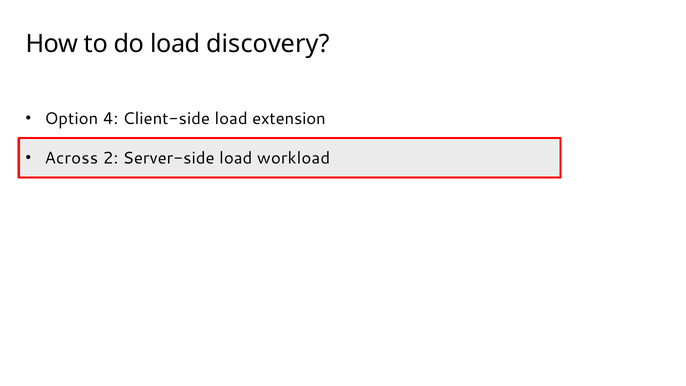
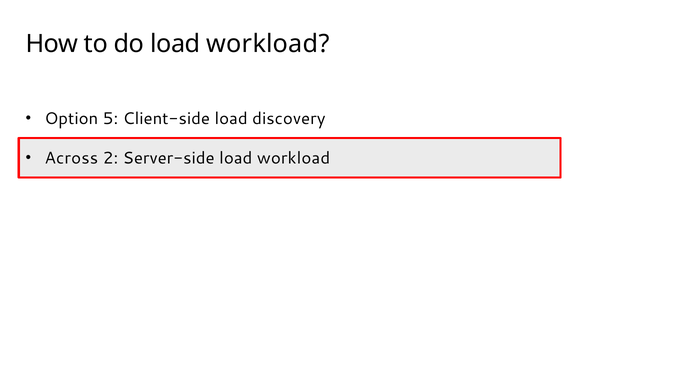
do load discovery: discovery -> workload
4: 4 -> 5
extension: extension -> discovery
